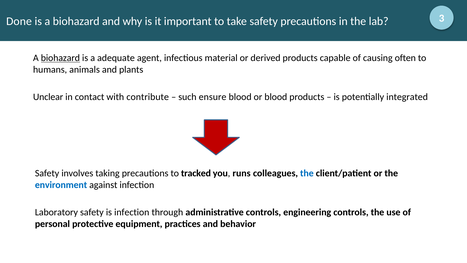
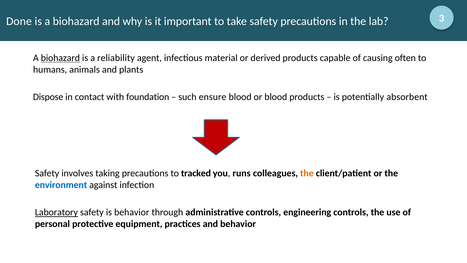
adequate: adequate -> reliability
Unclear: Unclear -> Dispose
contribute: contribute -> foundation
integrated: integrated -> absorbent
the at (307, 173) colour: blue -> orange
Laboratory underline: none -> present
is infection: infection -> behavior
